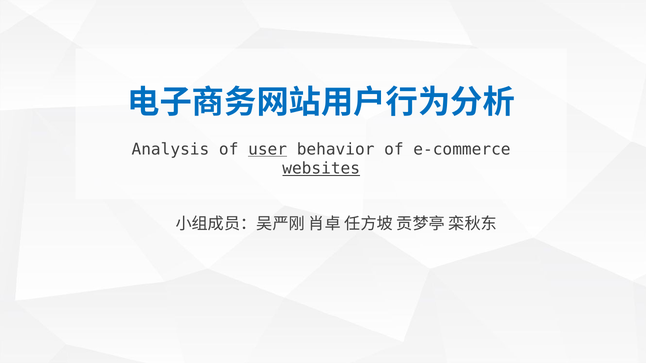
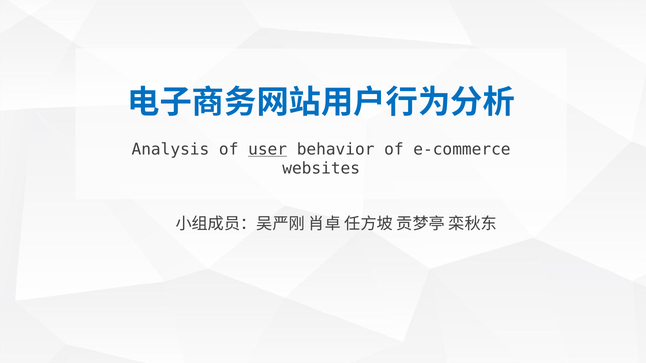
websites underline: present -> none
